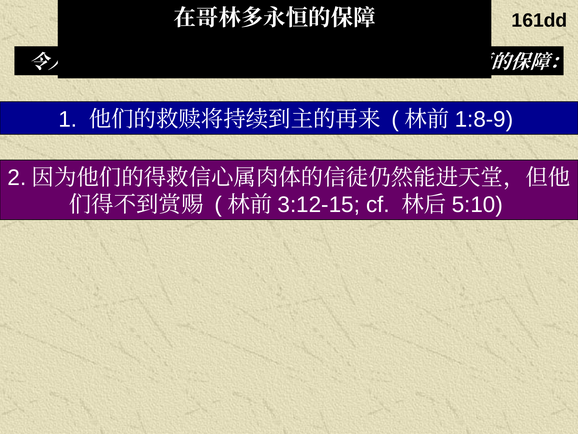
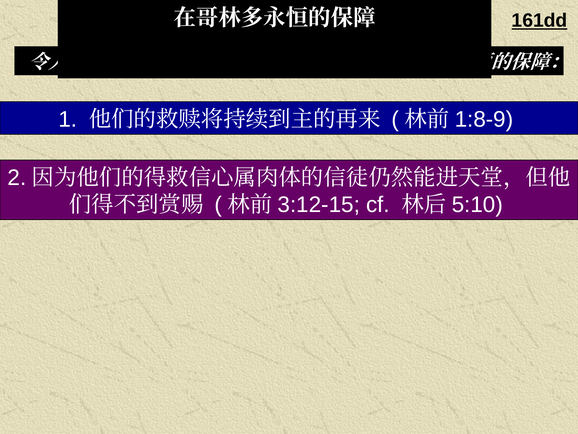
161dd underline: none -> present
